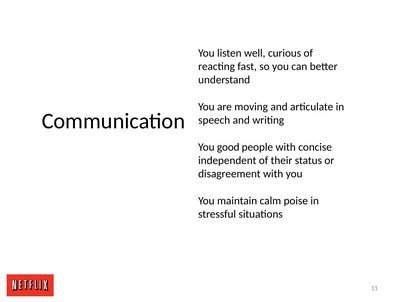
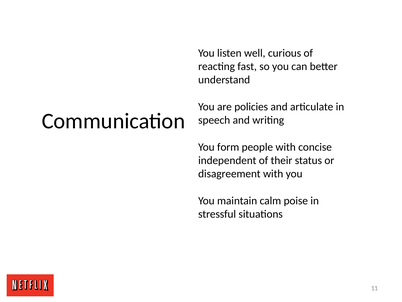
moving: moving -> policies
good: good -> form
